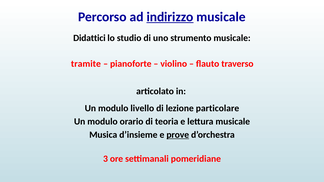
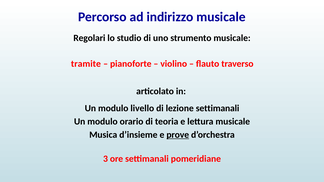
indirizzo underline: present -> none
Didattici: Didattici -> Regolari
lezione particolare: particolare -> settimanali
